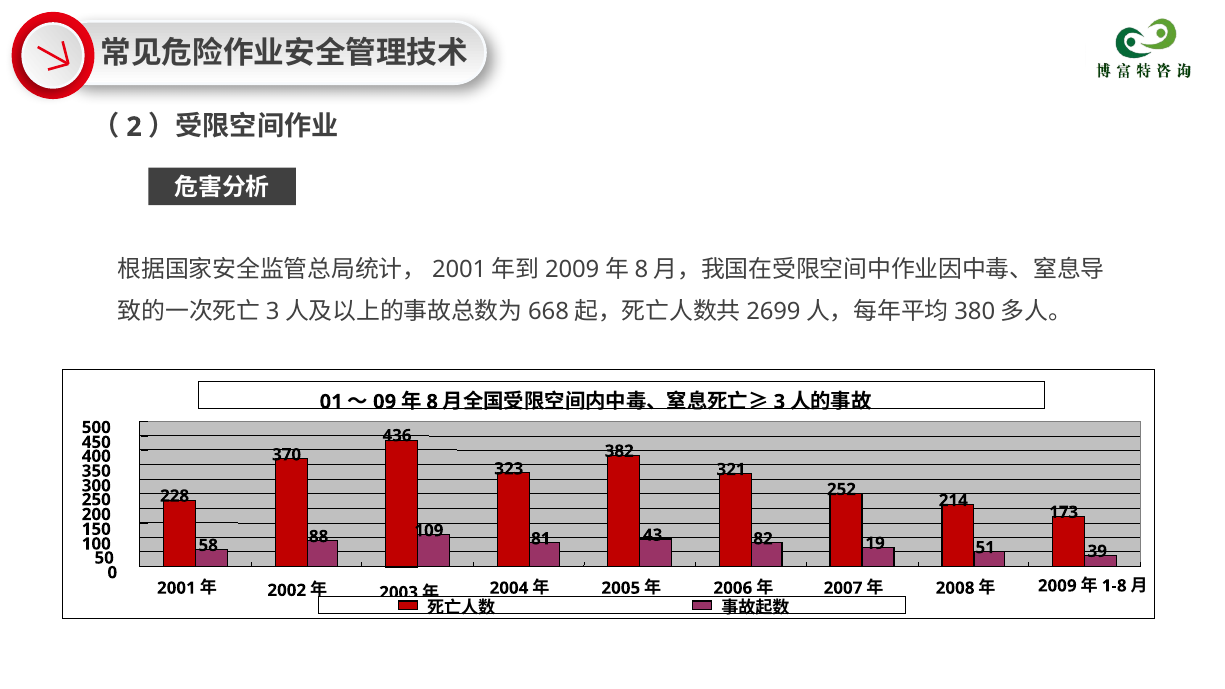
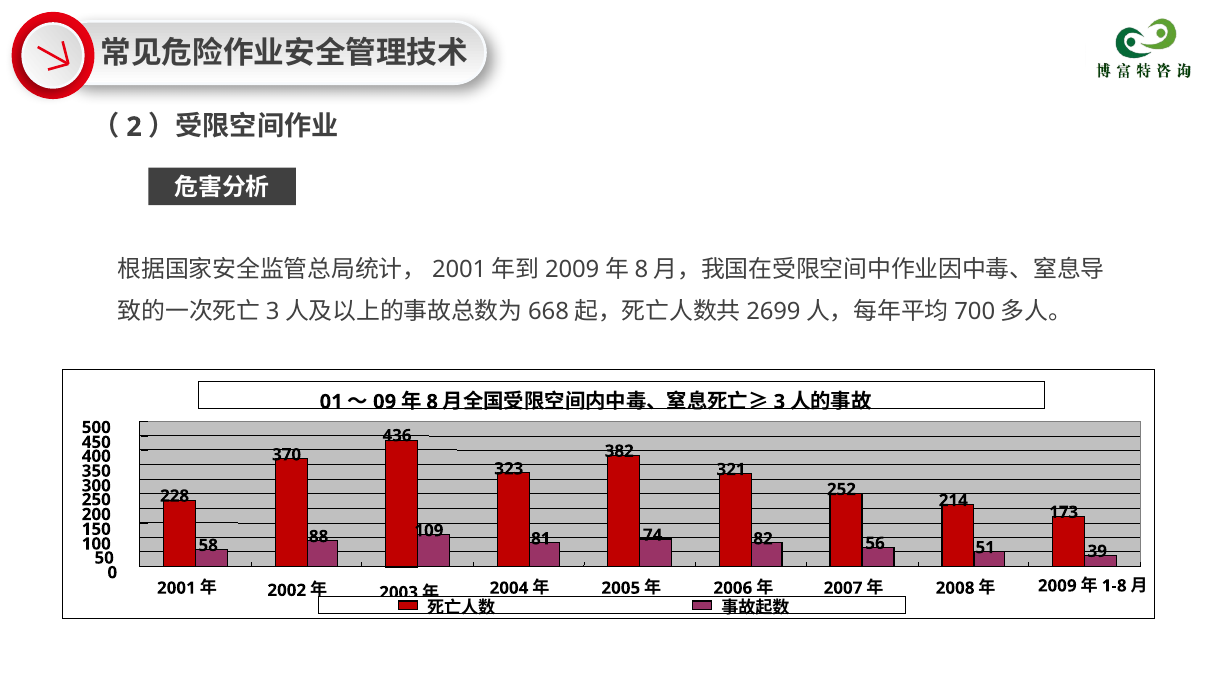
380: 380 -> 700
43: 43 -> 74
19: 19 -> 56
